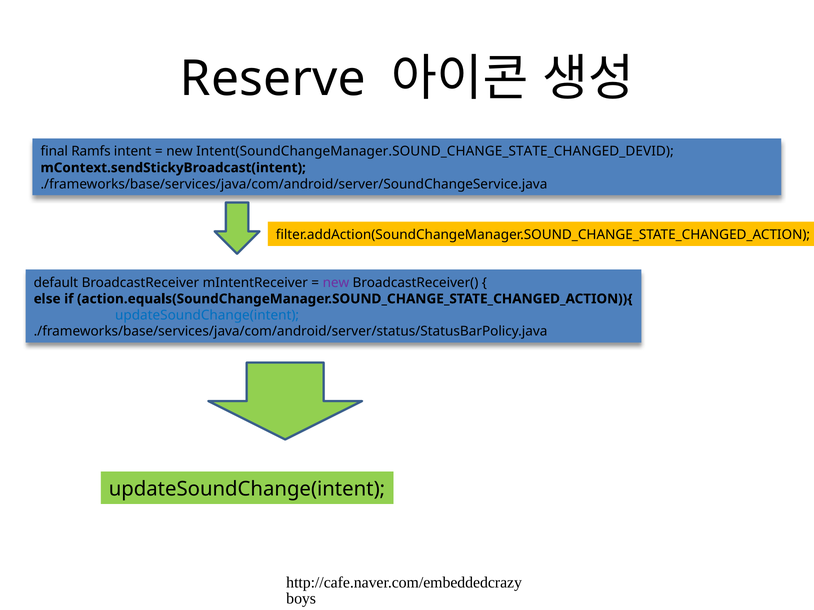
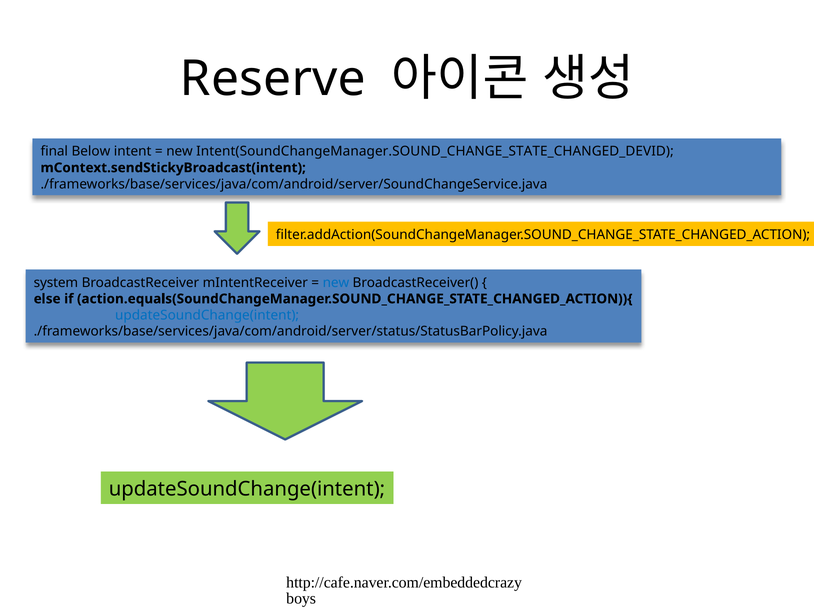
Ramfs: Ramfs -> Below
default: default -> system
new at (336, 283) colour: purple -> blue
